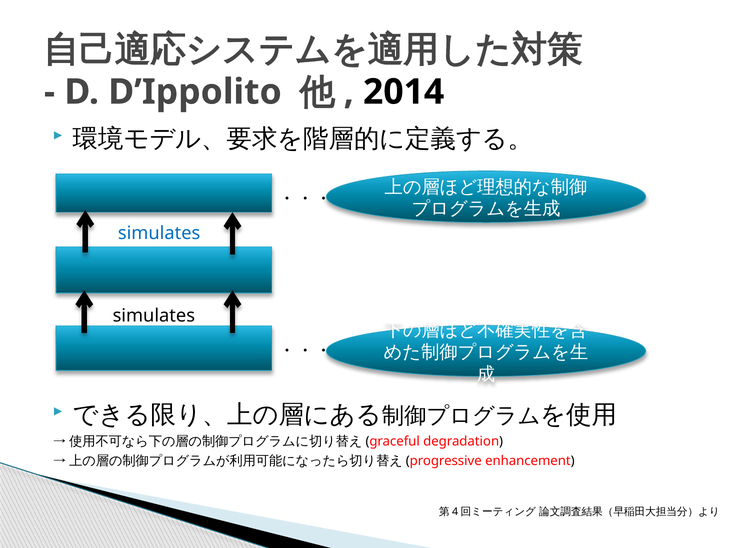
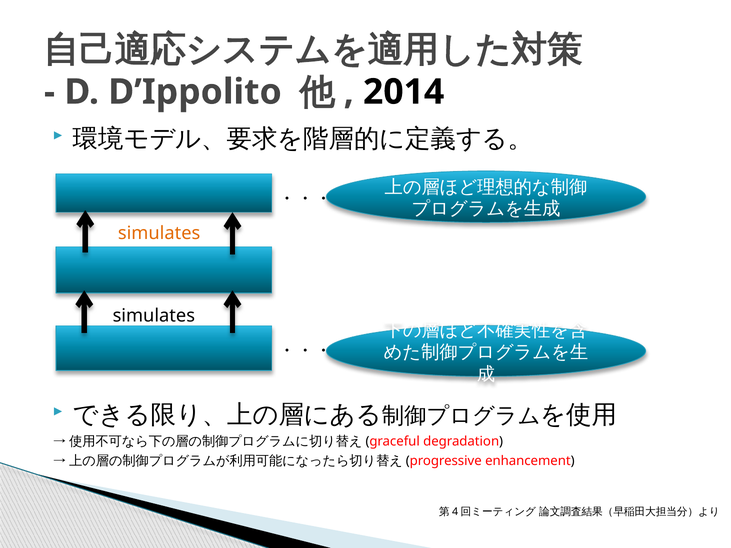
simulates at (159, 233) colour: blue -> orange
